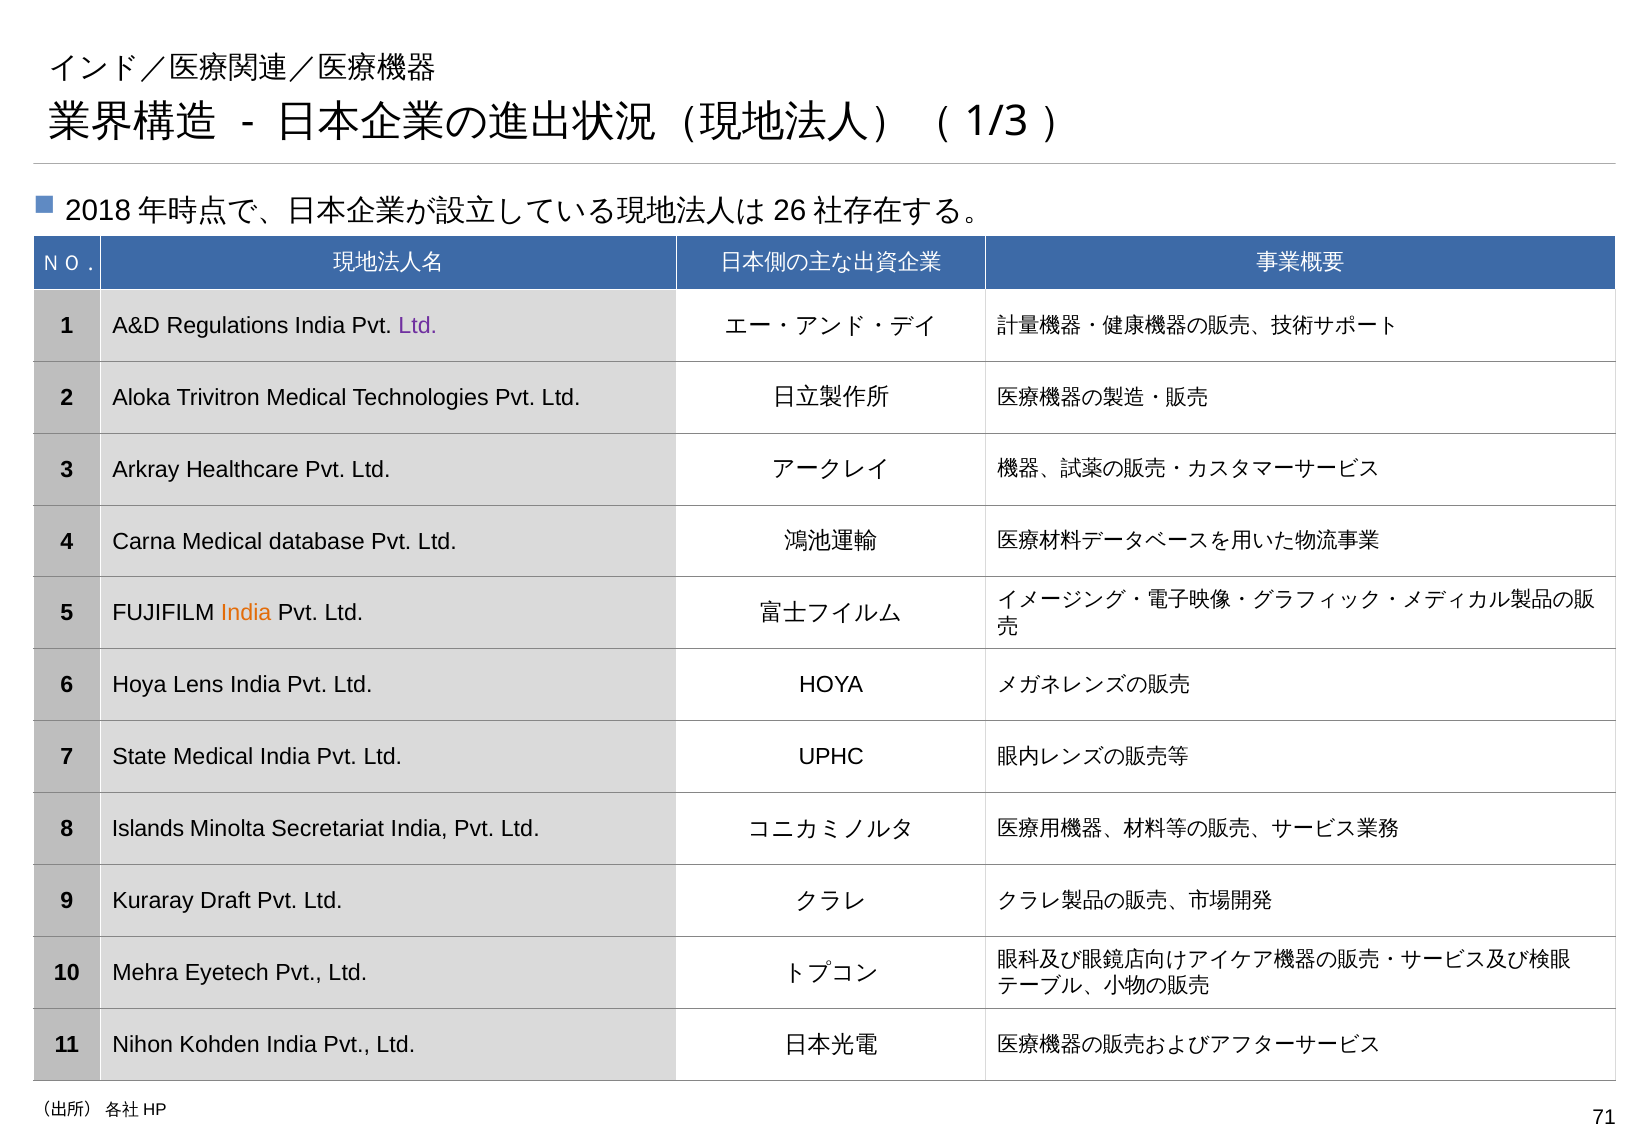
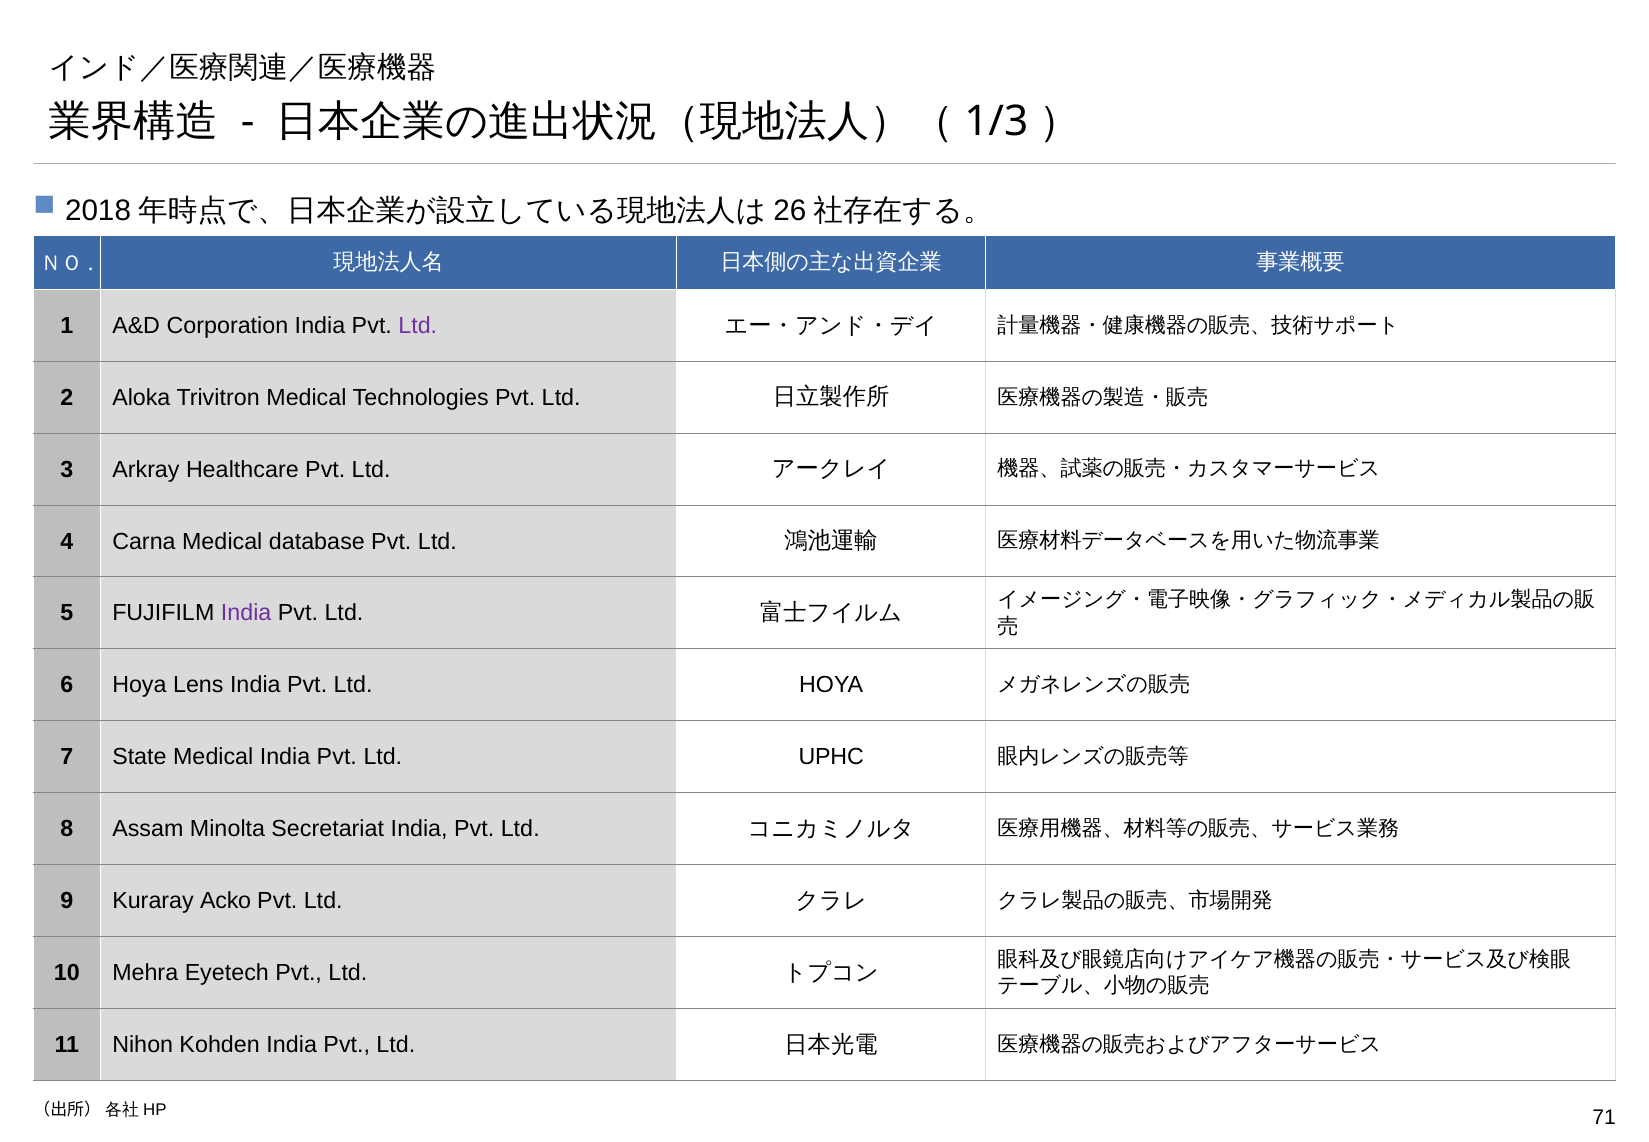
Regulations: Regulations -> Corporation
India at (246, 613) colour: orange -> purple
Islands: Islands -> Assam
Draft: Draft -> Acko
